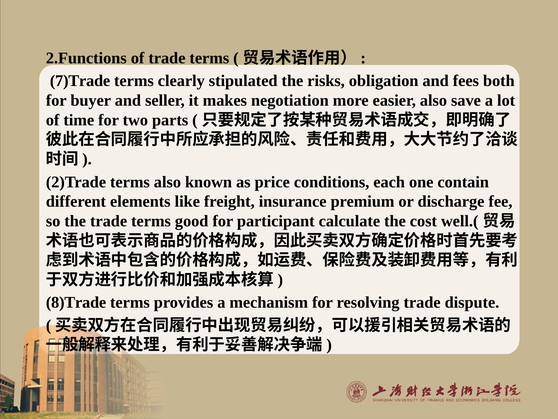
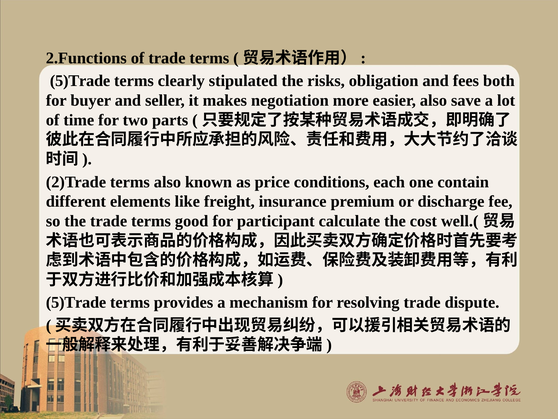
7)Trade at (80, 81): 7)Trade -> 5)Trade
8)Trade at (76, 302): 8)Trade -> 5)Trade
